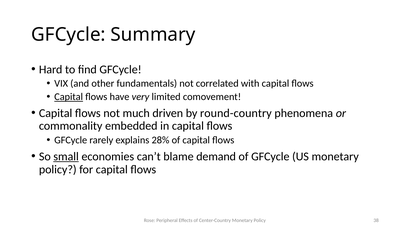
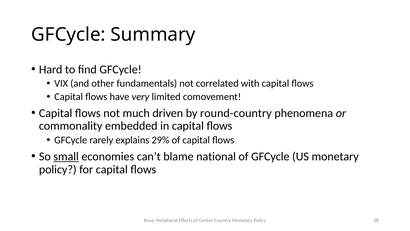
Capital at (69, 97) underline: present -> none
28%: 28% -> 29%
demand: demand -> national
